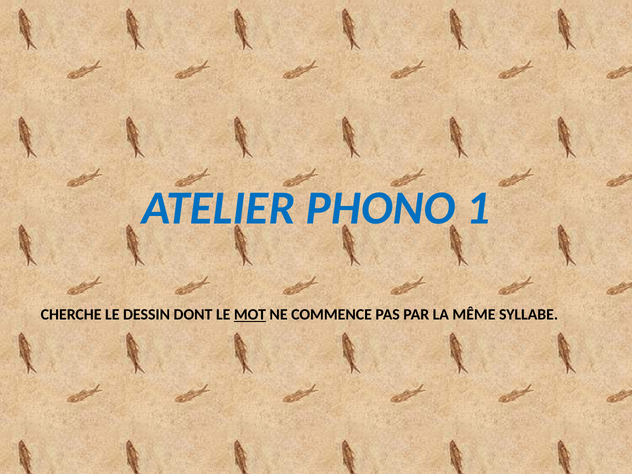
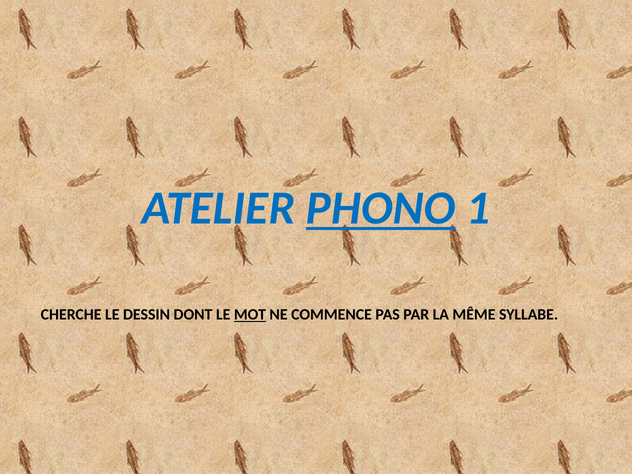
PHONO underline: none -> present
